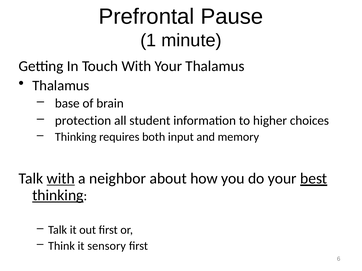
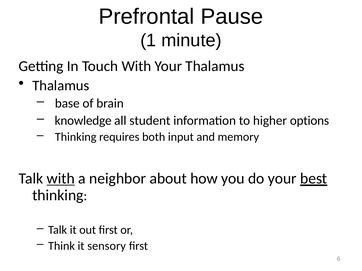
protection: protection -> knowledge
choices: choices -> options
thinking at (58, 196) underline: present -> none
